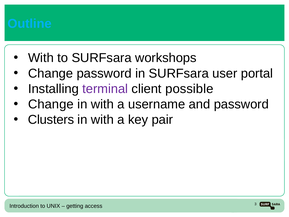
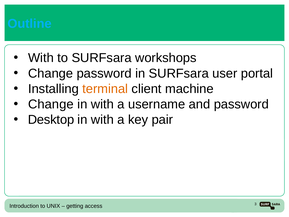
terminal colour: purple -> orange
possible: possible -> machine
Clusters: Clusters -> Desktop
